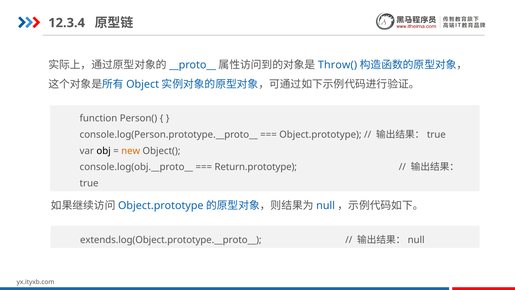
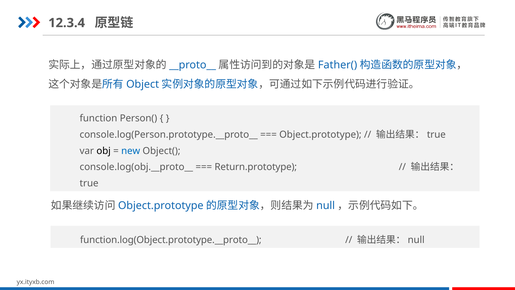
Throw(: Throw( -> Father(
new colour: orange -> blue
extends.log(Object.prototype.__proto__: extends.log(Object.prototype.__proto__ -> function.log(Object.prototype.__proto__
